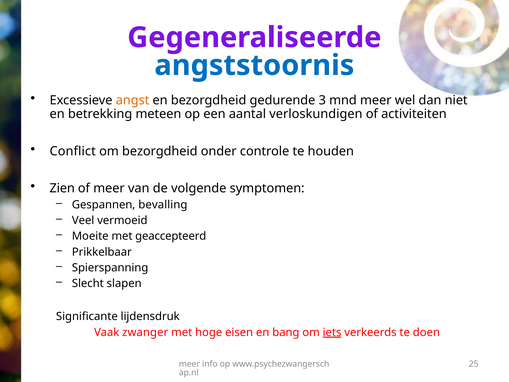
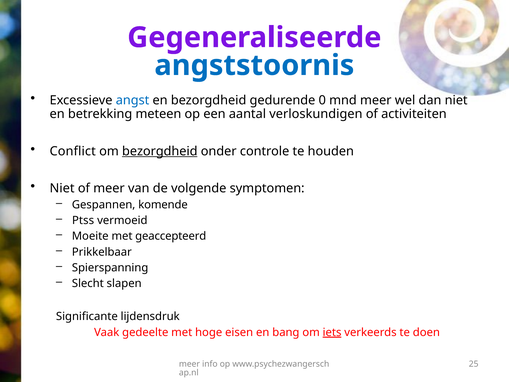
angst colour: orange -> blue
3: 3 -> 0
bezorgdheid at (160, 151) underline: none -> present
Zien at (62, 188): Zien -> Niet
bevalling: bevalling -> komende
Veel: Veel -> Ptss
zwanger: zwanger -> gedeelte
